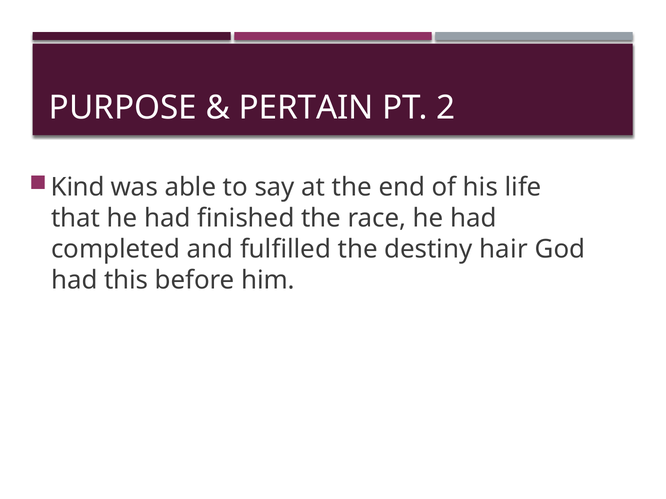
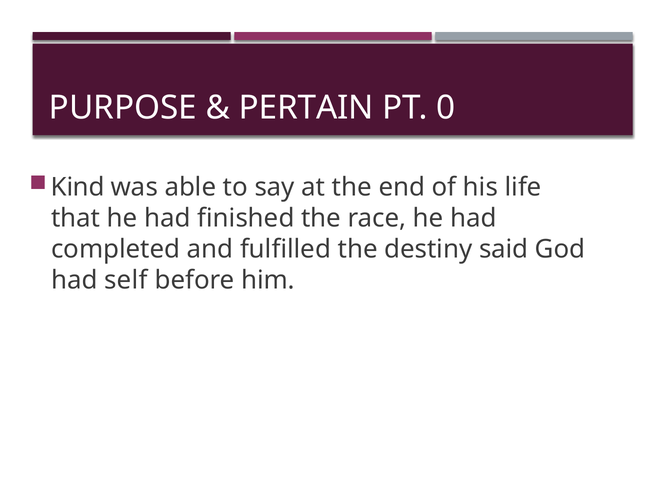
2: 2 -> 0
hair: hair -> said
this: this -> self
